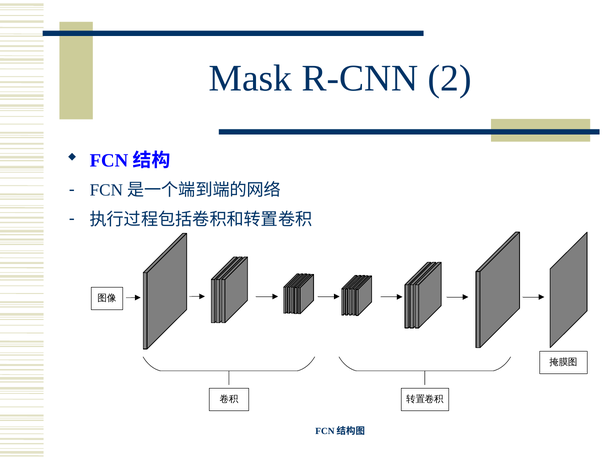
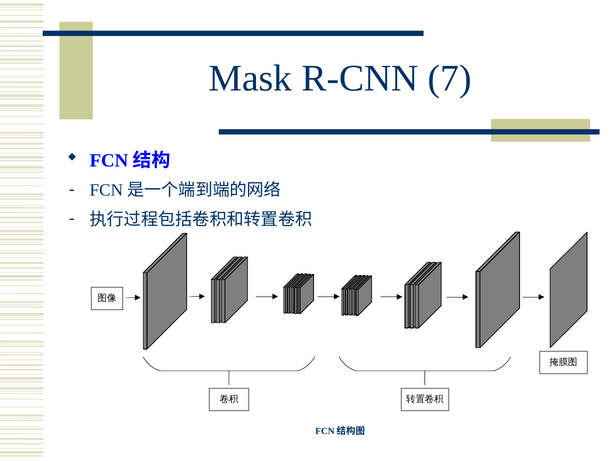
2: 2 -> 7
